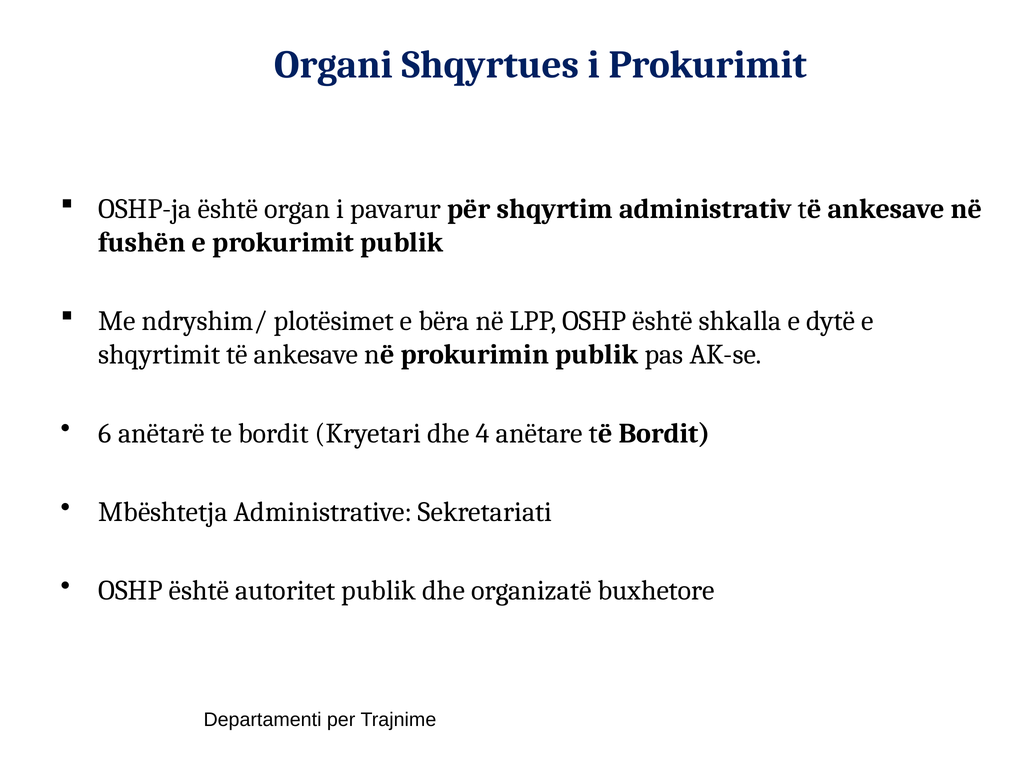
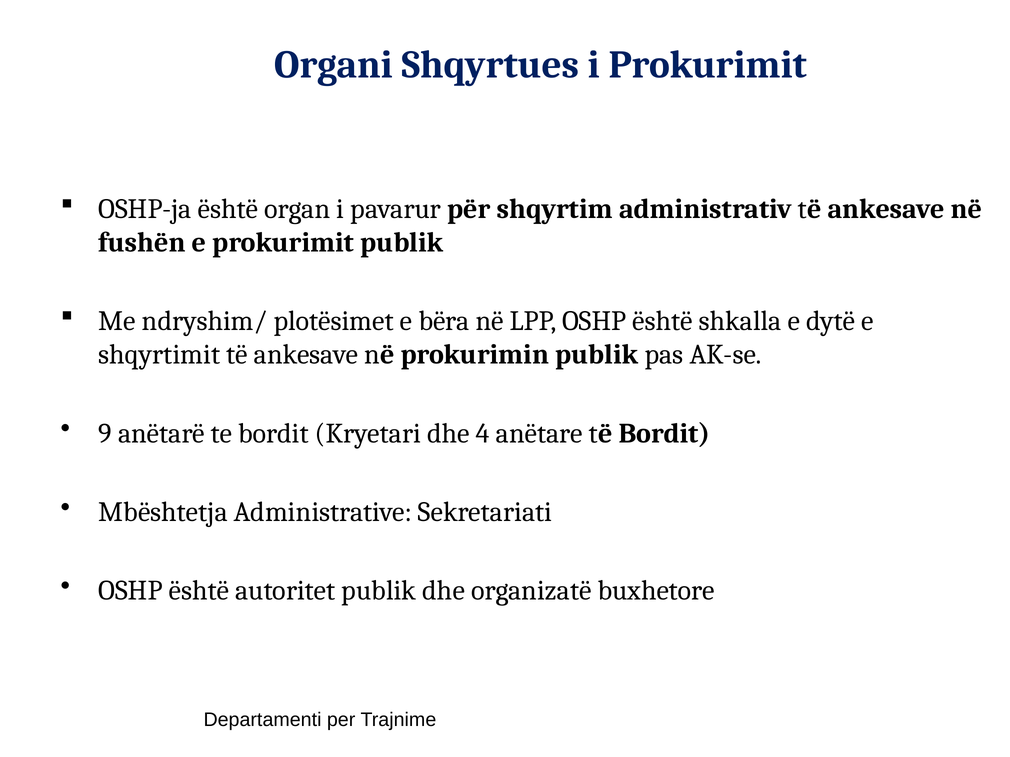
6: 6 -> 9
